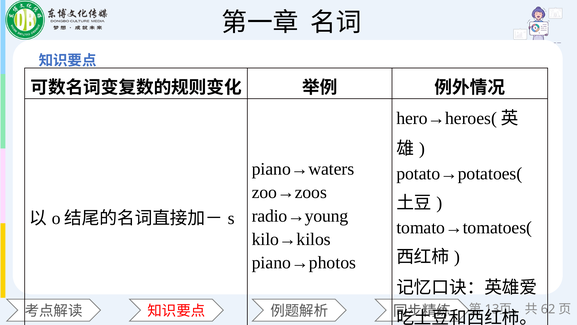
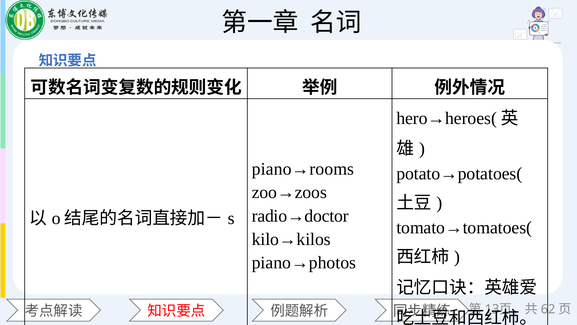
piano→waters: piano→waters -> piano→rooms
radio→young: radio→young -> radio→doctor
